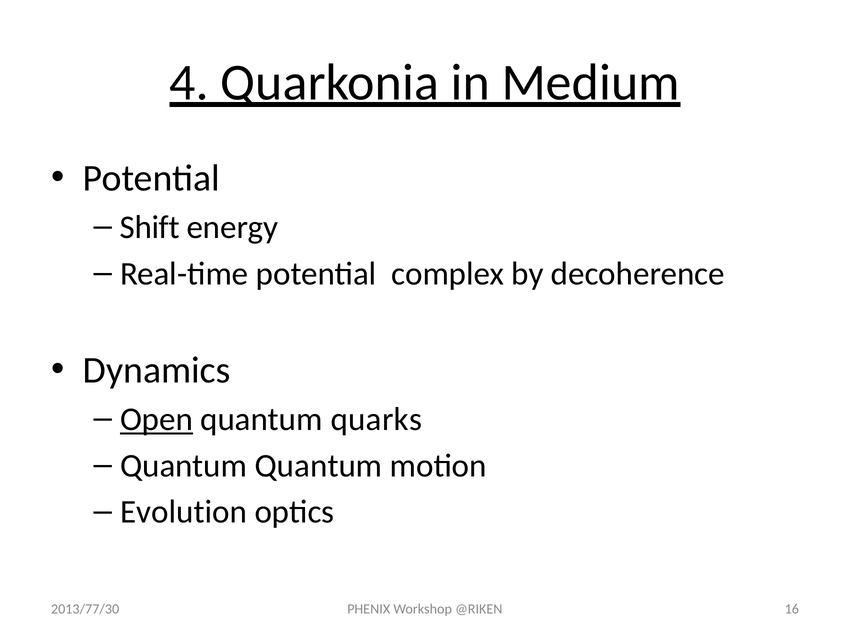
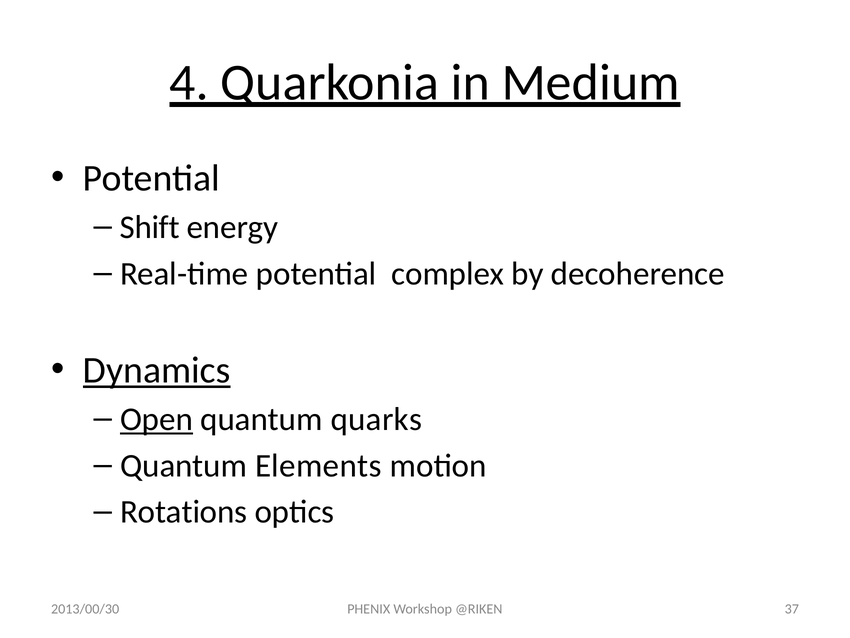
Dynamics underline: none -> present
Quantum Quantum: Quantum -> Elements
Evolution: Evolution -> Rotations
2013/77/30: 2013/77/30 -> 2013/00/30
16: 16 -> 37
